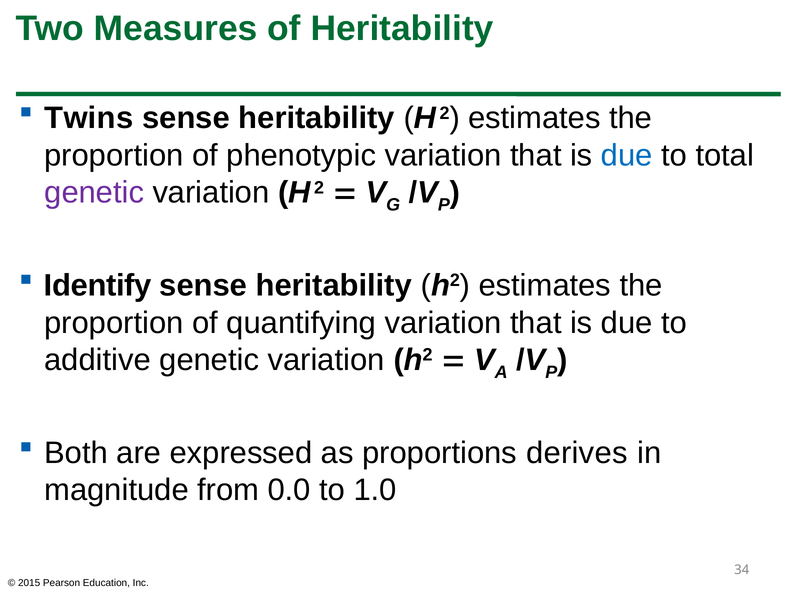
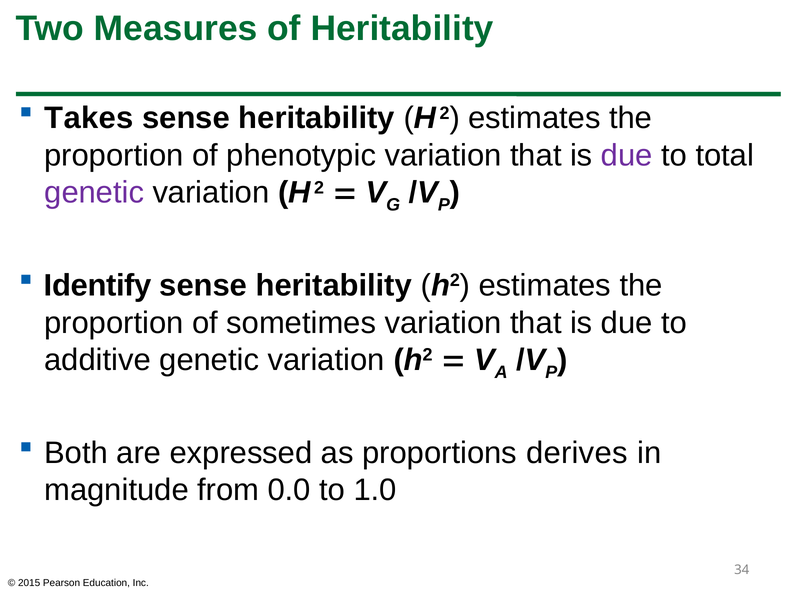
Twins: Twins -> Takes
due at (627, 155) colour: blue -> purple
quantifying: quantifying -> sometimes
